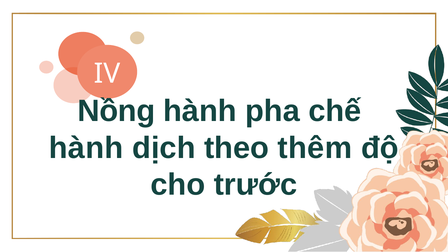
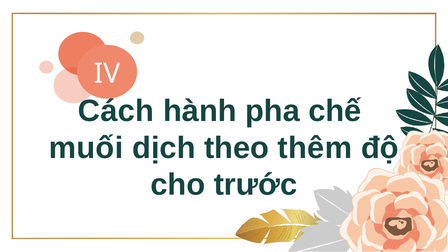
Nồng: Nồng -> Cách
hành at (86, 148): hành -> muối
